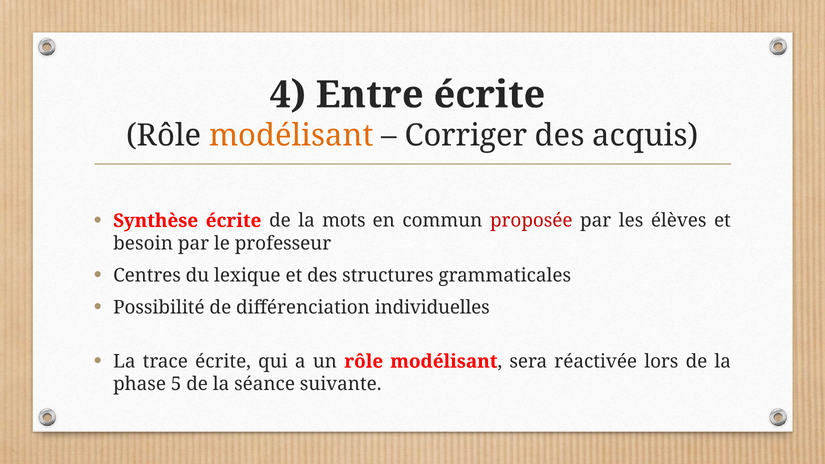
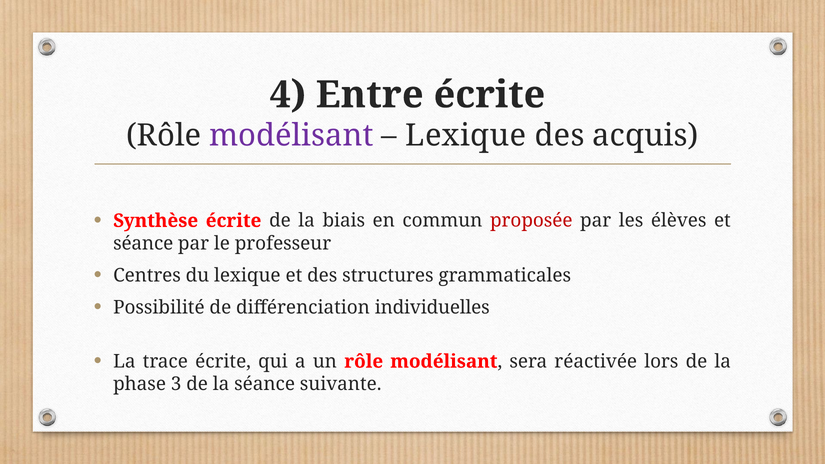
modélisant at (291, 136) colour: orange -> purple
Corriger at (466, 136): Corriger -> Lexique
mots: mots -> biais
besoin at (143, 243): besoin -> séance
5: 5 -> 3
